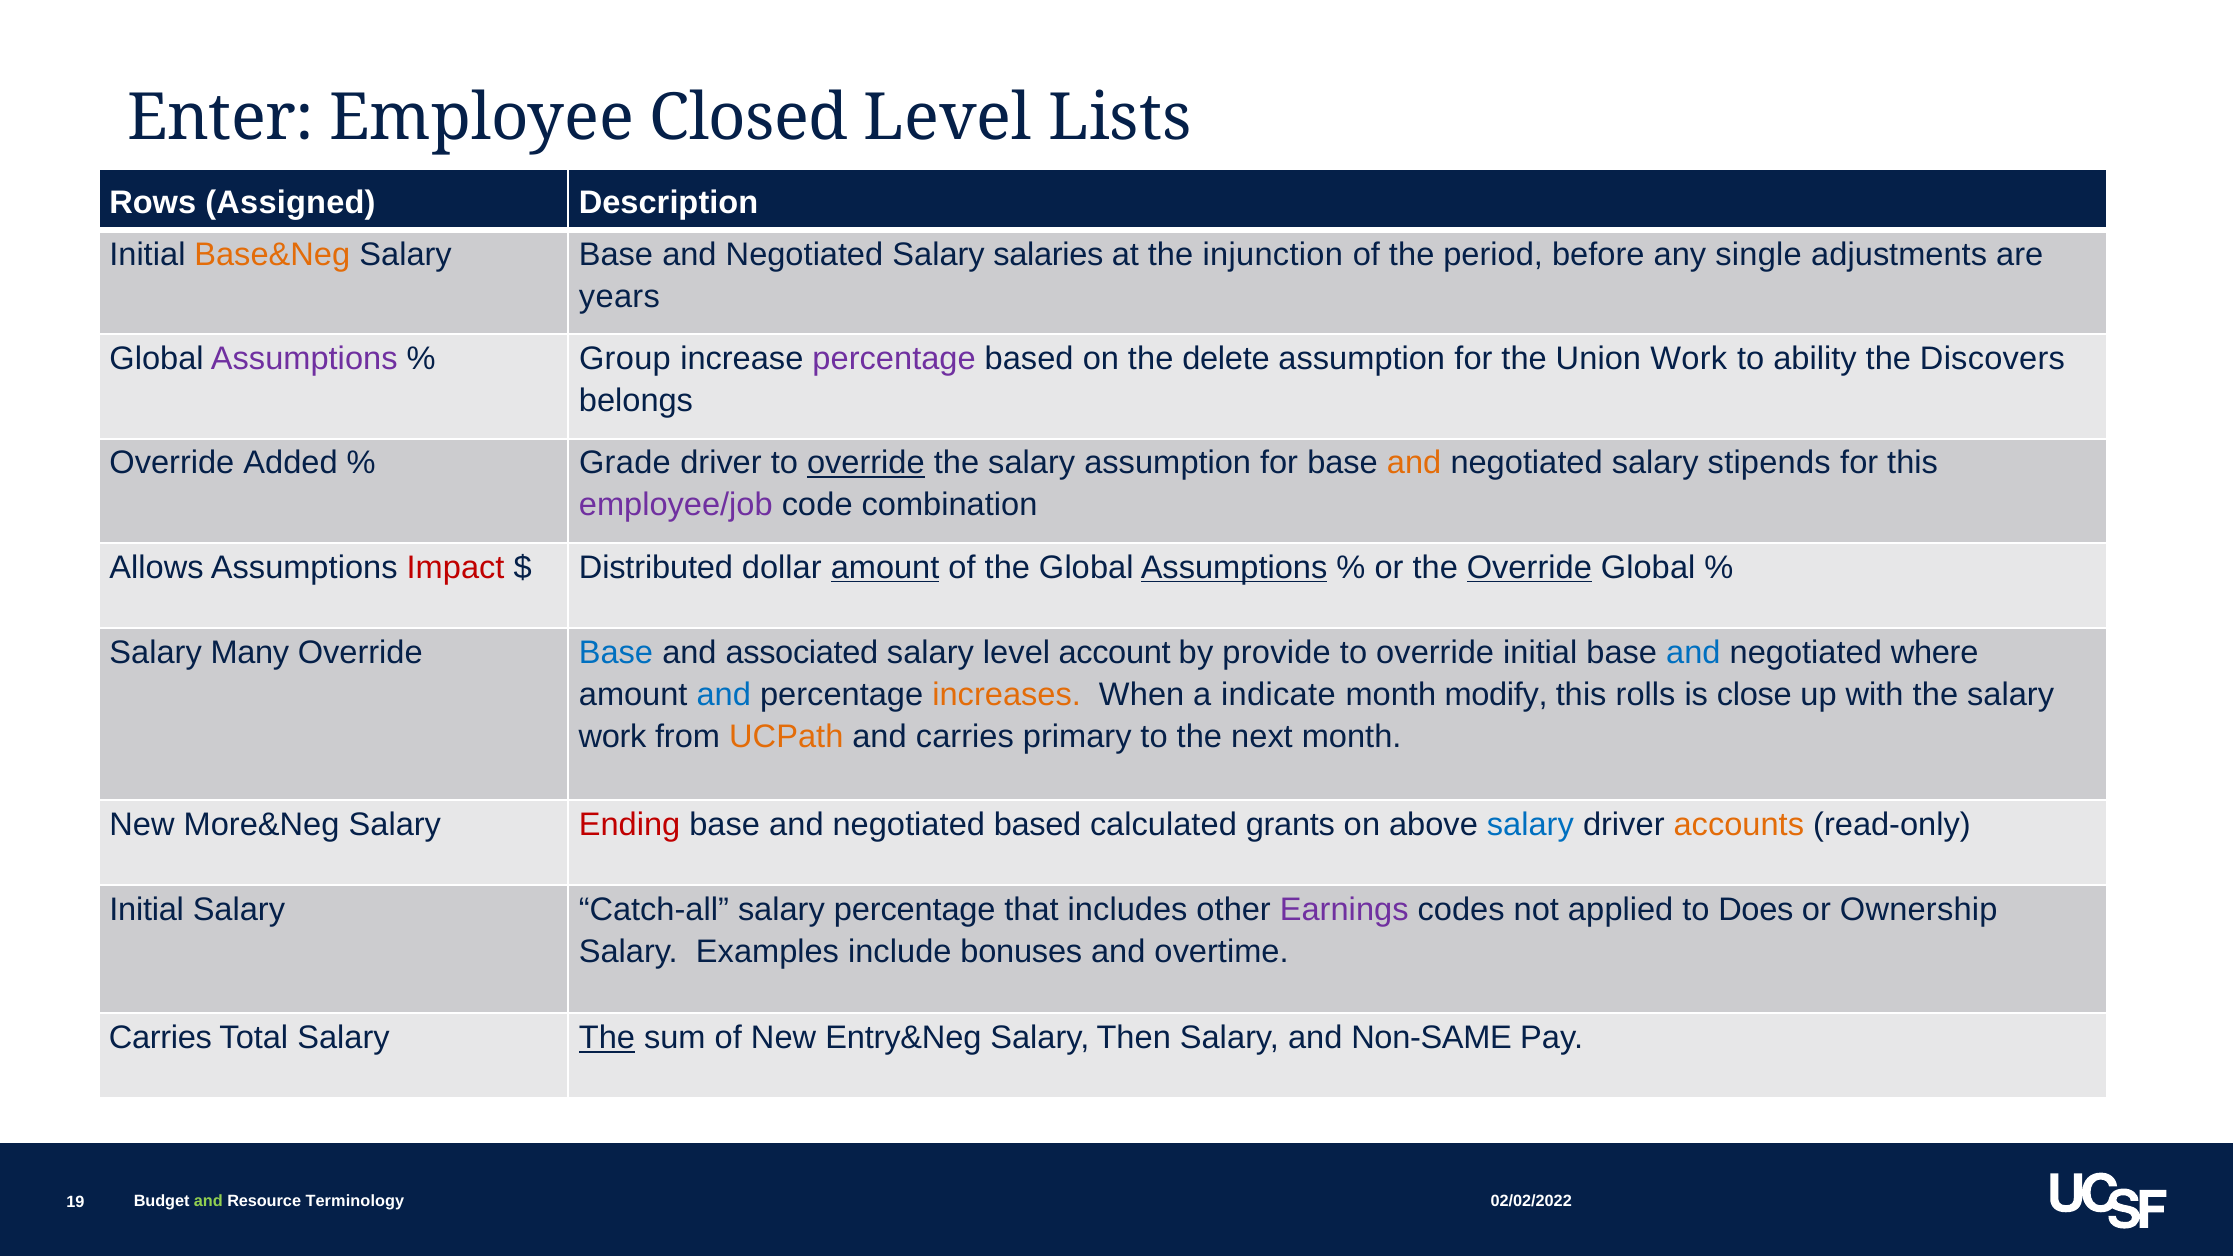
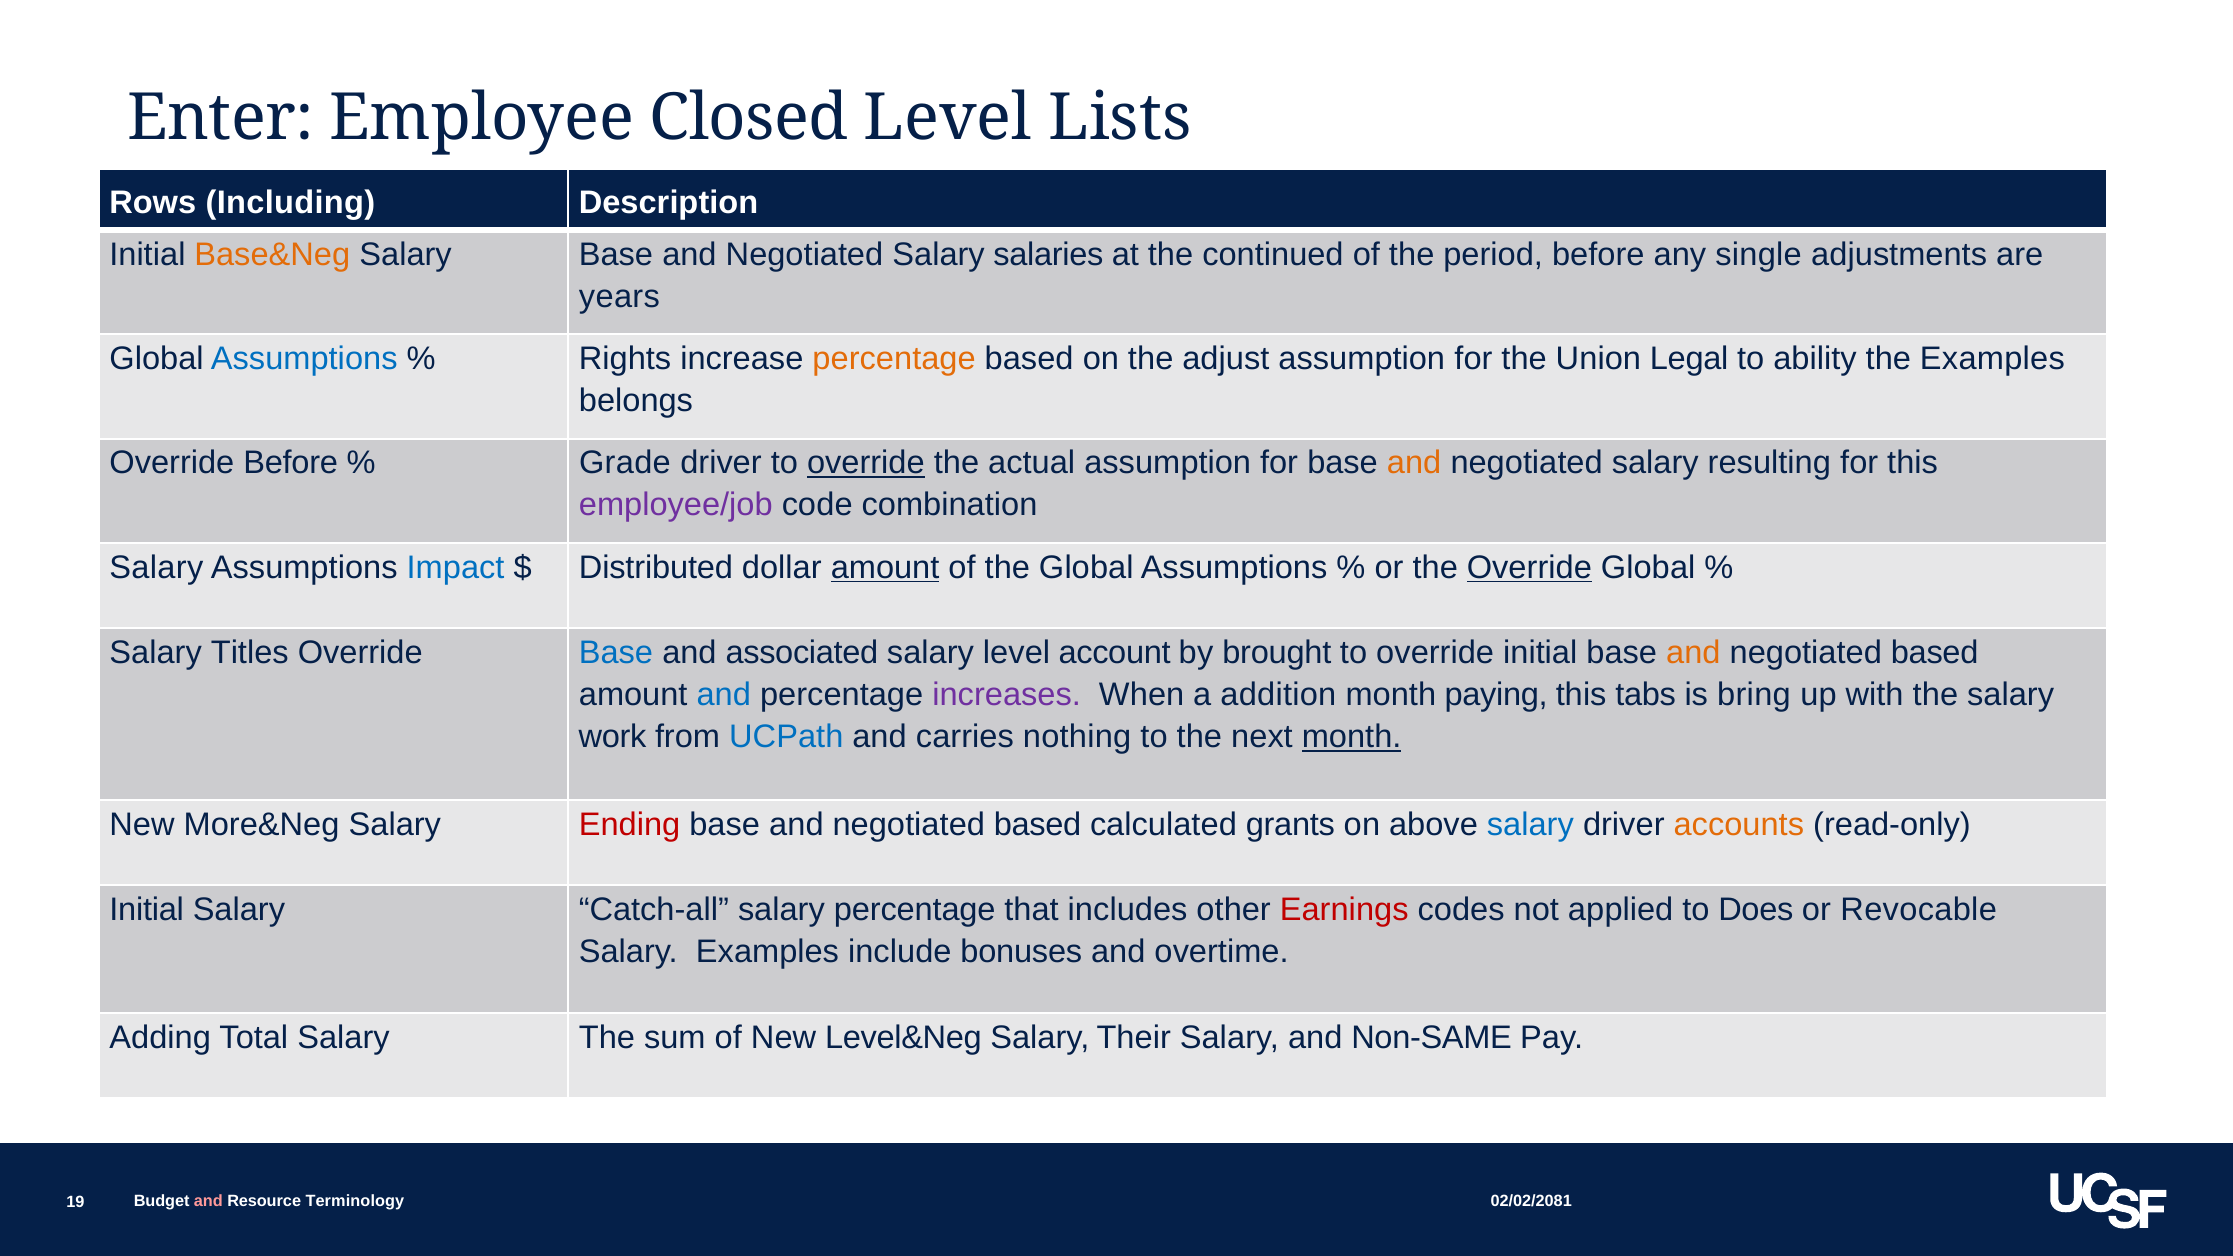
Assigned: Assigned -> Including
injunction: injunction -> continued
Assumptions at (304, 359) colour: purple -> blue
Group: Group -> Rights
percentage at (894, 359) colour: purple -> orange
delete: delete -> adjust
Union Work: Work -> Legal
the Discovers: Discovers -> Examples
Override Added: Added -> Before
salary at (1032, 463): salary -> actual
stipends: stipends -> resulting
Allows at (157, 567): Allows -> Salary
Impact colour: red -> blue
Assumptions at (1234, 567) underline: present -> none
Many: Many -> Titles
provide: provide -> brought
and at (1693, 652) colour: blue -> orange
where at (1935, 652): where -> based
increases colour: orange -> purple
indicate: indicate -> addition
modify: modify -> paying
rolls: rolls -> tabs
close: close -> bring
UCPath colour: orange -> blue
primary: primary -> nothing
month at (1352, 737) underline: none -> present
Earnings colour: purple -> red
Ownership: Ownership -> Revocable
Carries at (160, 1038): Carries -> Adding
The at (607, 1038) underline: present -> none
Entry&Neg: Entry&Neg -> Level&Neg
Then: Then -> Their
02/02/2022: 02/02/2022 -> 02/02/2081
and at (208, 1202) colour: light green -> pink
